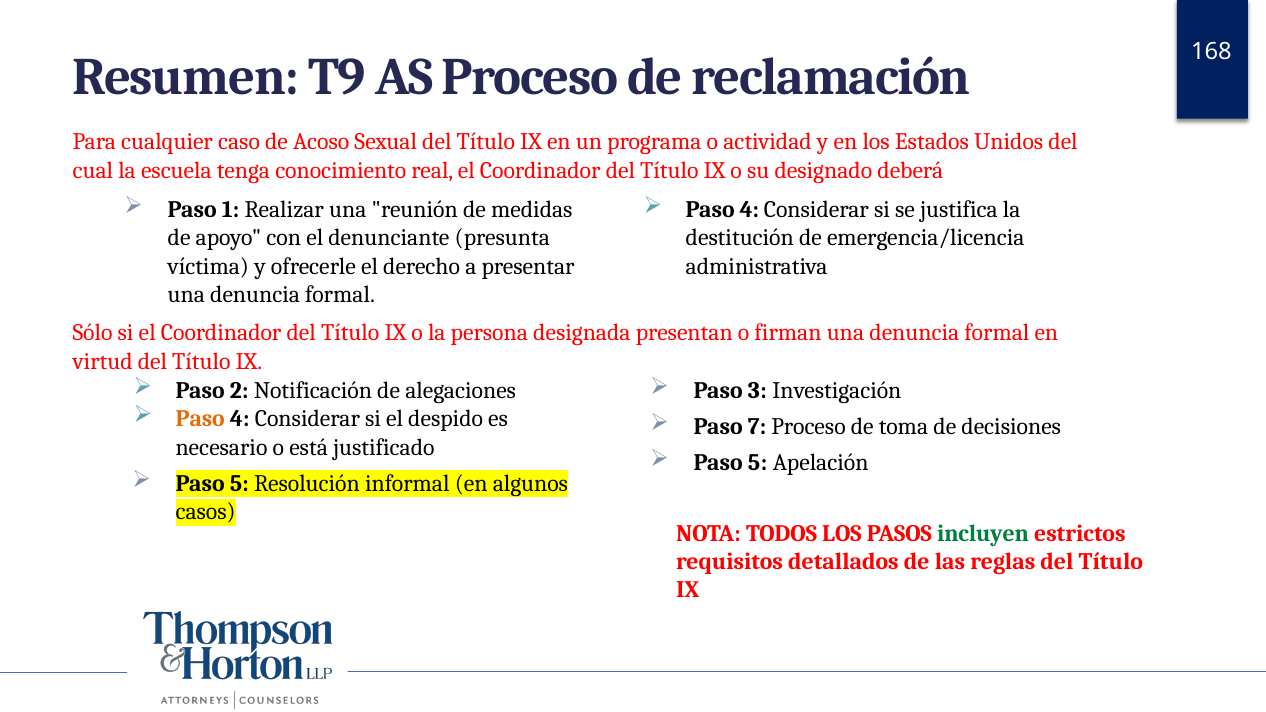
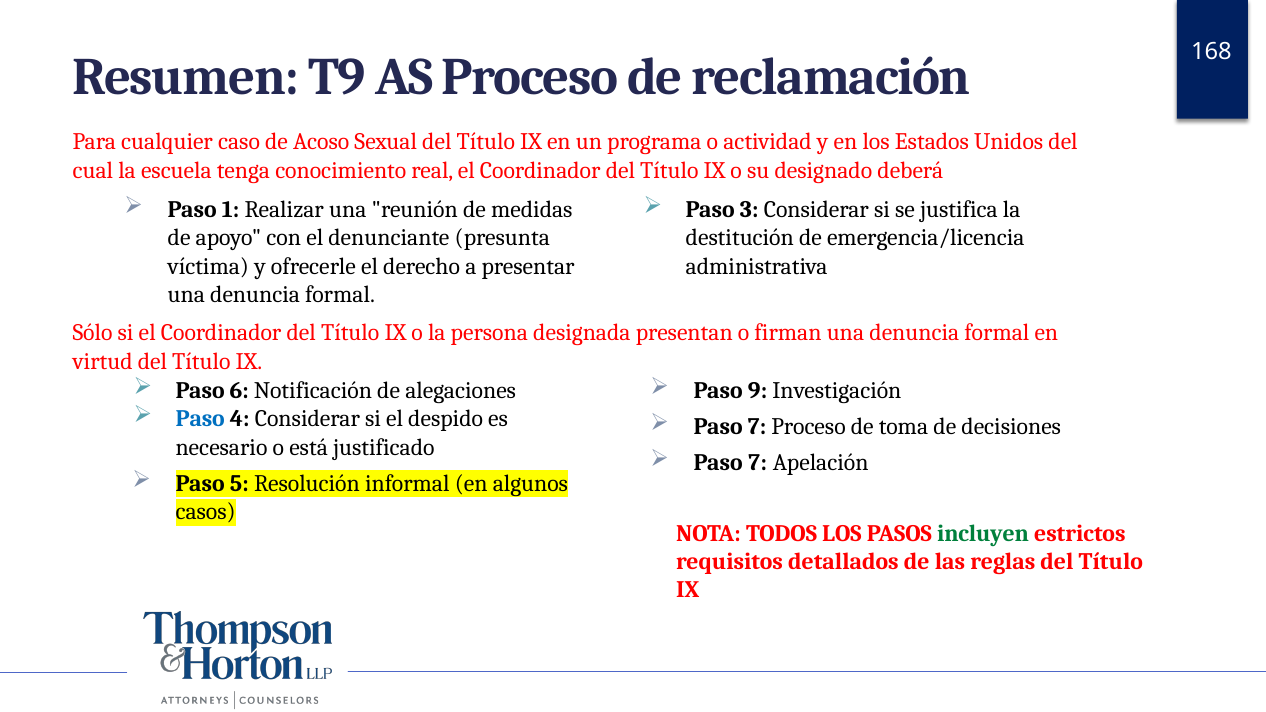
4 at (749, 209): 4 -> 3
2: 2 -> 6
3: 3 -> 9
Paso at (200, 419) colour: orange -> blue
5 at (758, 463): 5 -> 7
